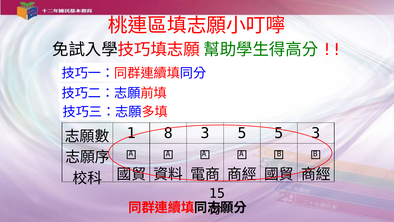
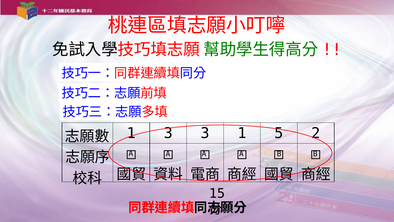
1 8: 8 -> 3
3 5: 5 -> 1
5 3: 3 -> 2
